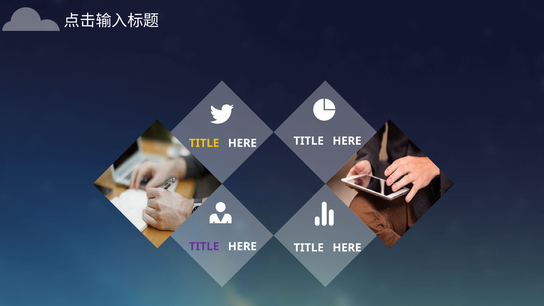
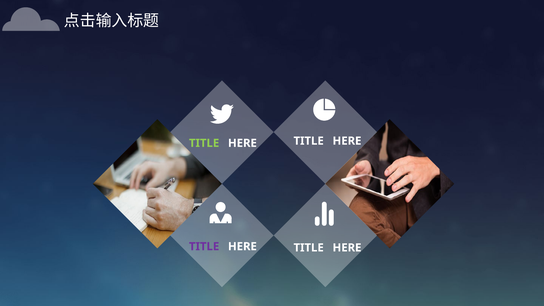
TITLE at (204, 143) colour: yellow -> light green
